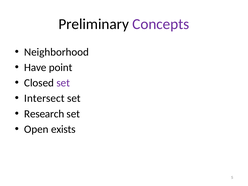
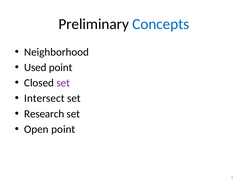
Concepts colour: purple -> blue
Have: Have -> Used
Open exists: exists -> point
